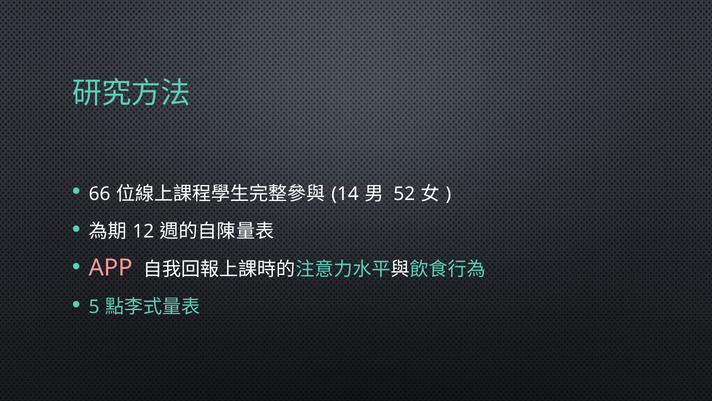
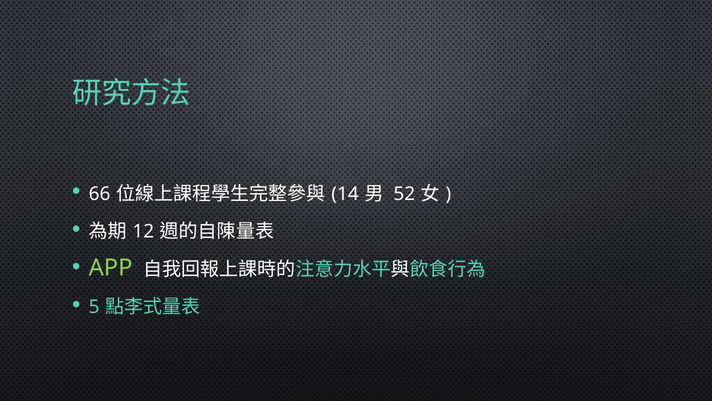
APP colour: pink -> light green
